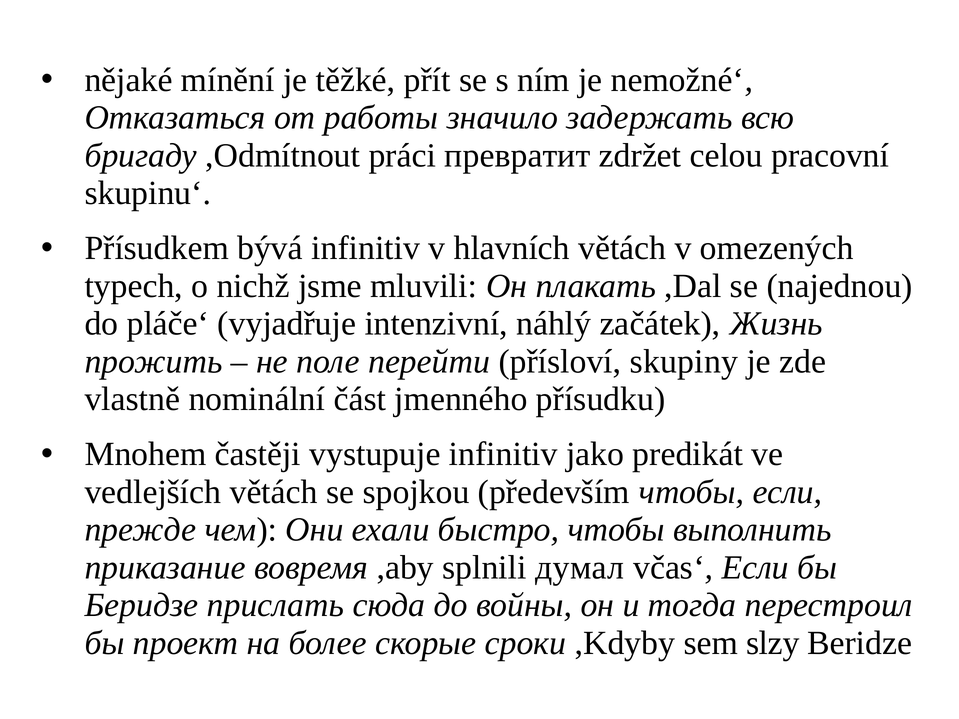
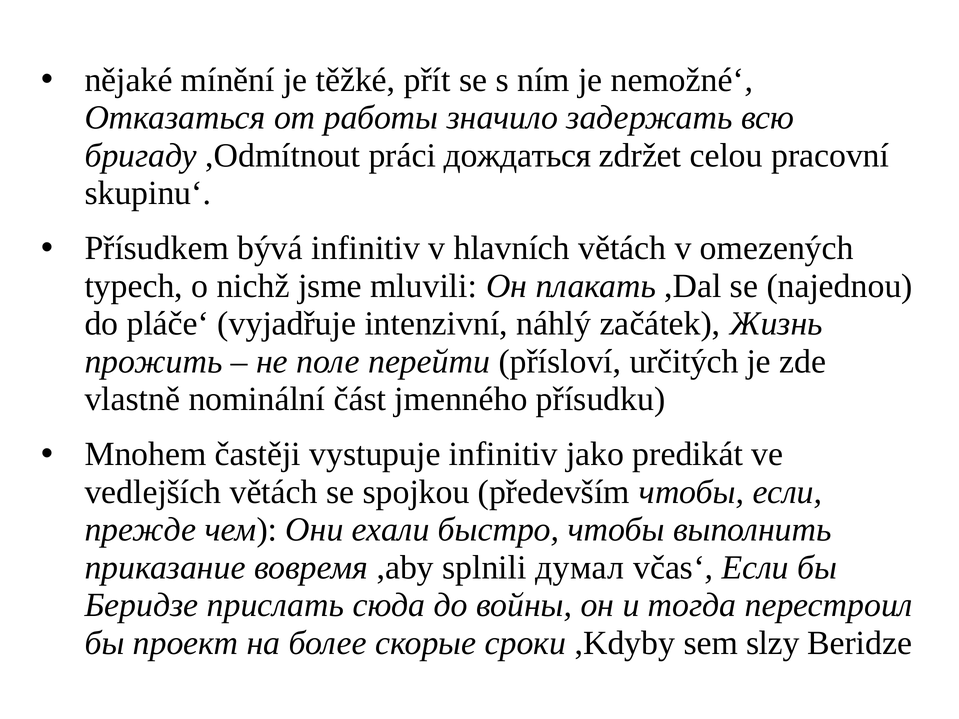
превратит: превратит -> дождаться
skupiny: skupiny -> určitých
